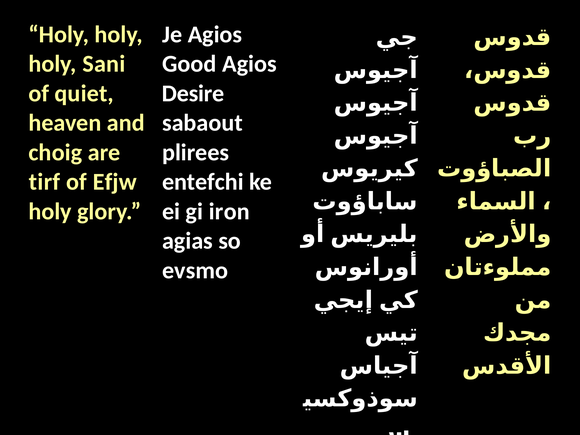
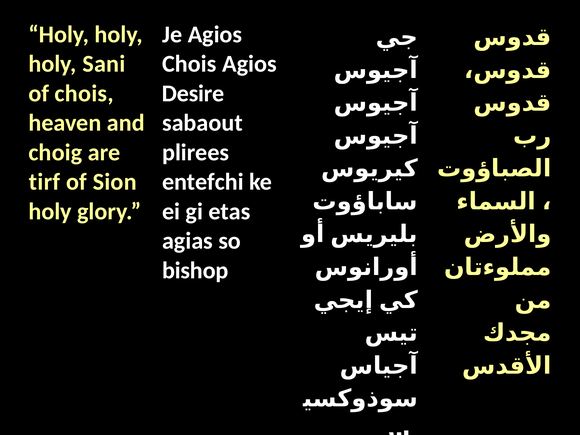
Good at (189, 64): Good -> Chois
of quiet: quiet -> chois
Efjw: Efjw -> Sion
iron: iron -> etas
evsmo: evsmo -> bishop
